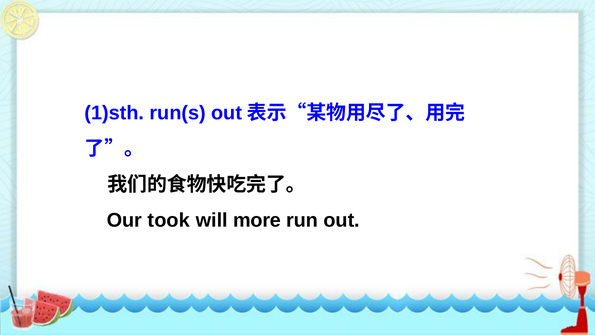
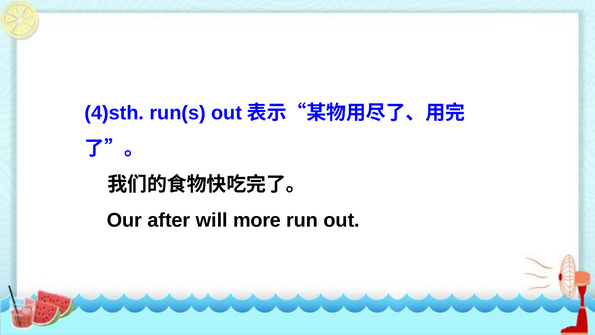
1)sth: 1)sth -> 4)sth
took: took -> after
